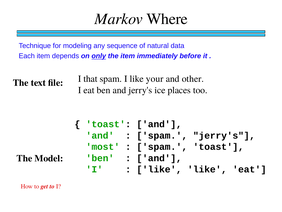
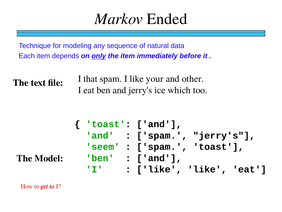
Where: Where -> Ended
places: places -> which
most: most -> seem
